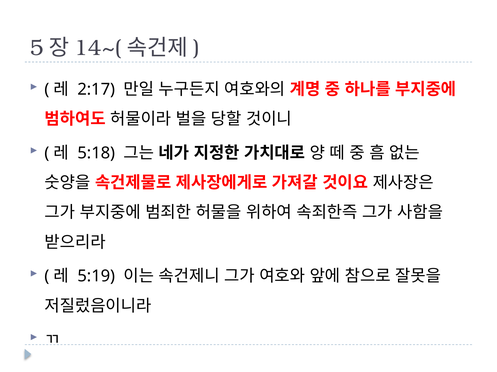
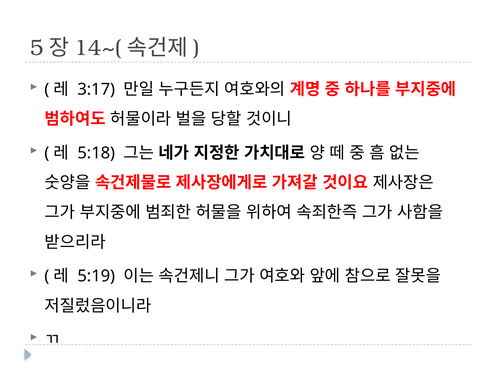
2:17: 2:17 -> 3:17
